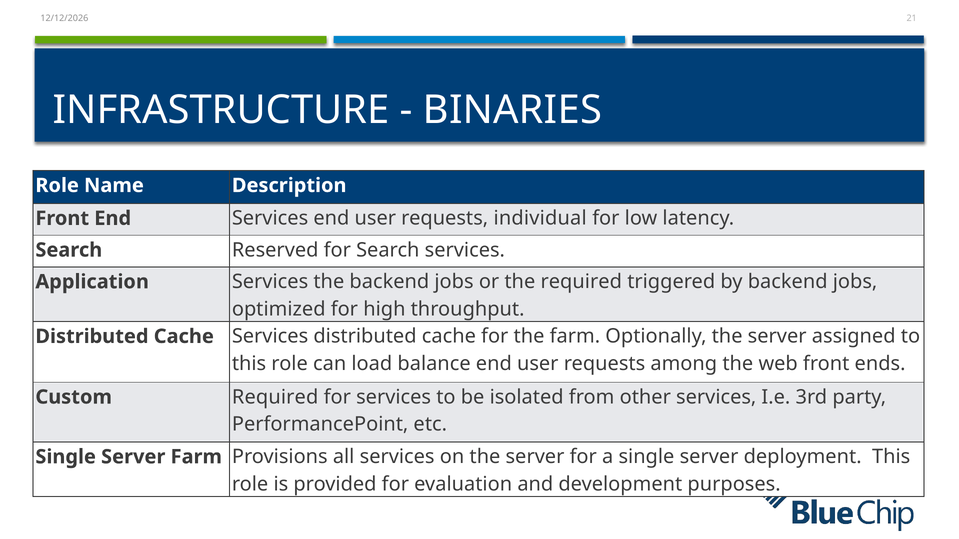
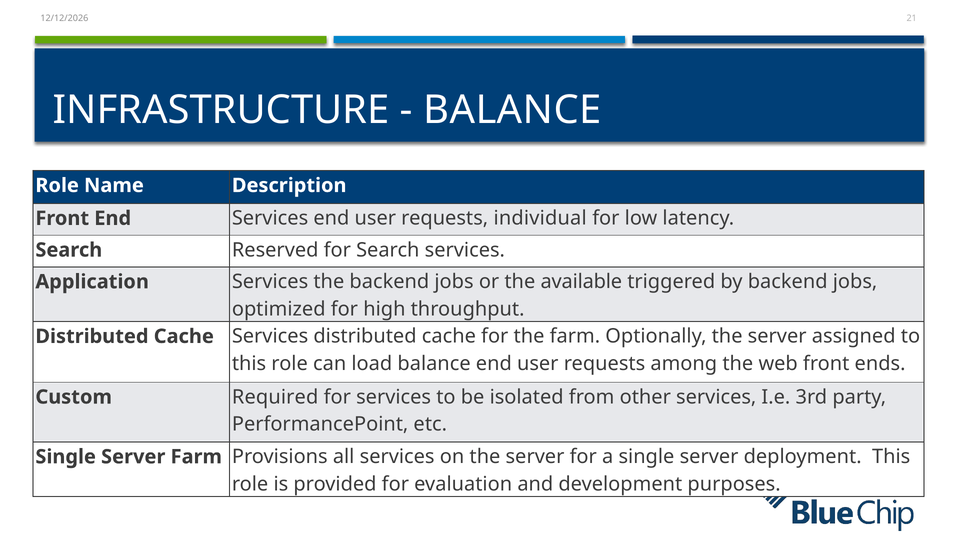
BINARIES at (512, 110): BINARIES -> BALANCE
the required: required -> available
